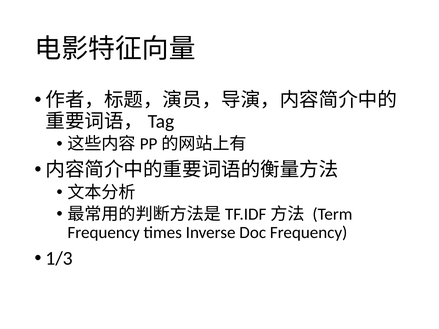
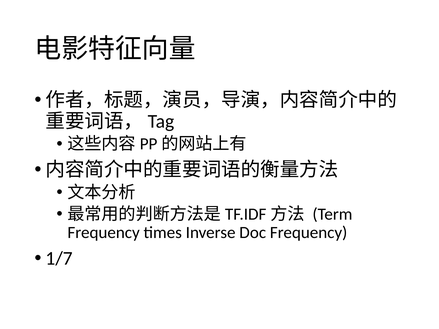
1/3: 1/3 -> 1/7
